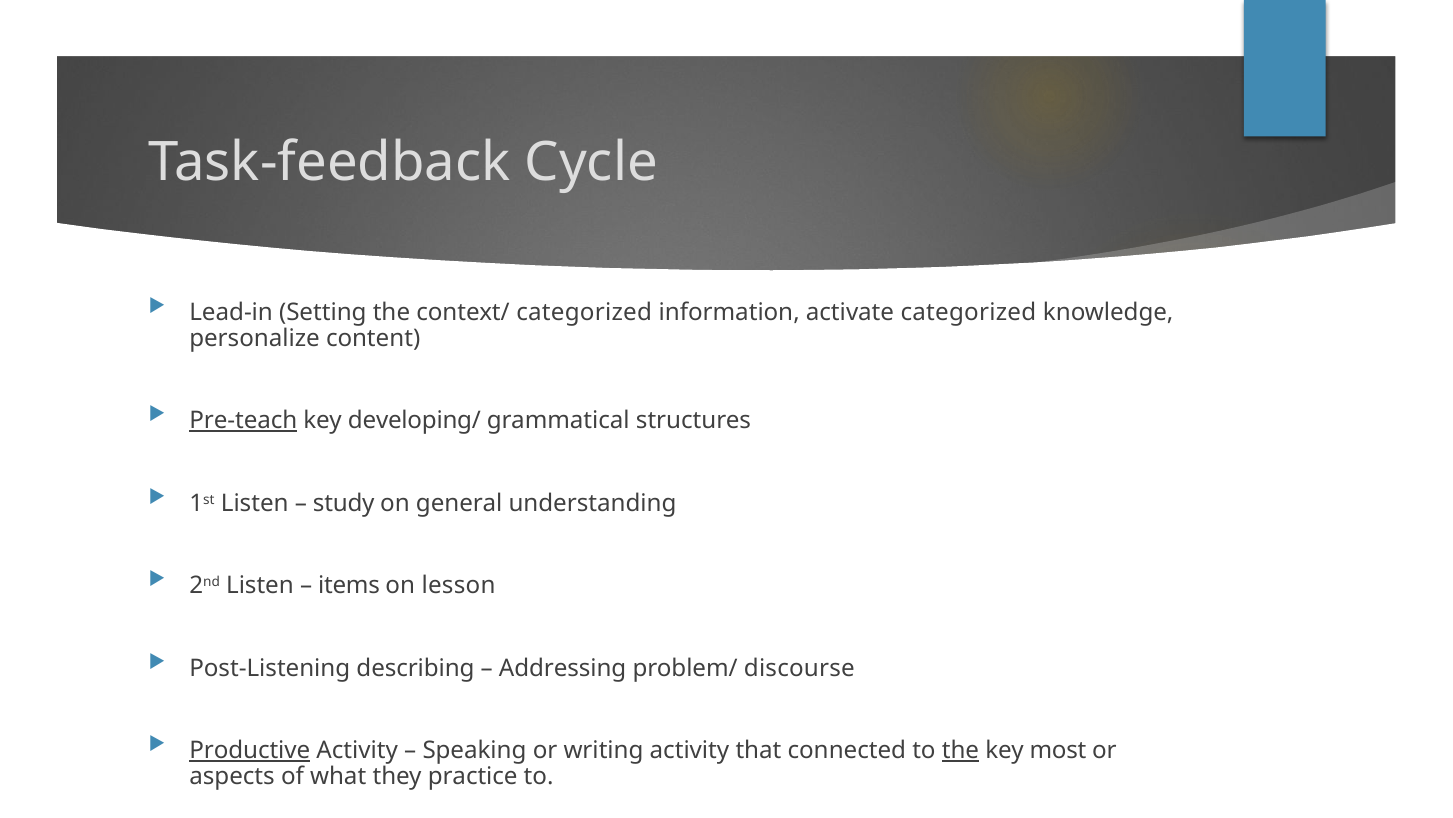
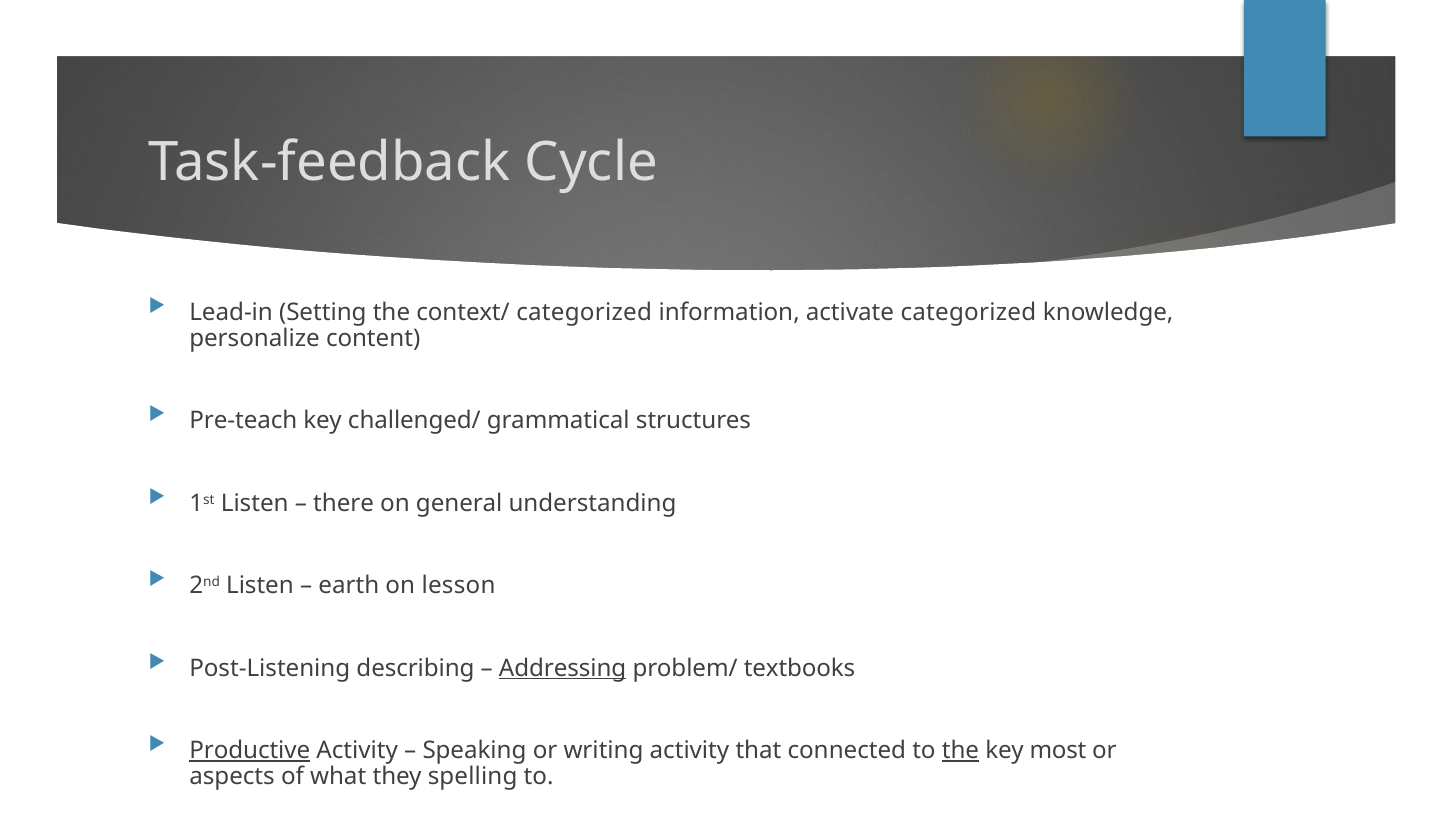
Pre-teach underline: present -> none
developing/: developing/ -> challenged/
study: study -> there
items: items -> earth
Addressing underline: none -> present
discourse: discourse -> textbooks
practice: practice -> spelling
